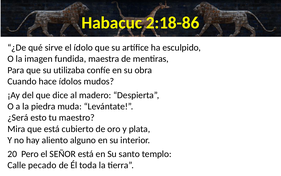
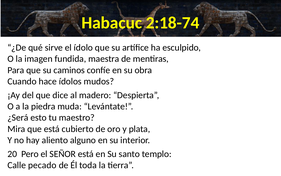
2:18-86: 2:18-86 -> 2:18-74
utilizaba: utilizaba -> caminos
